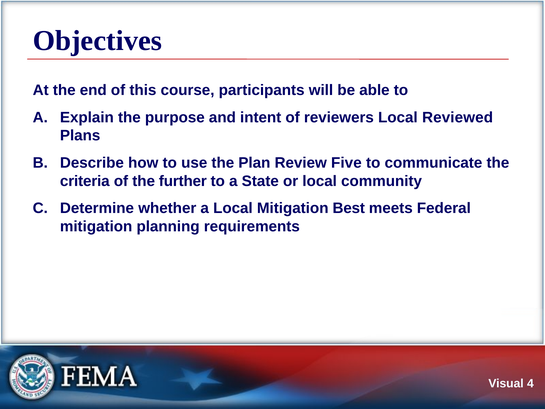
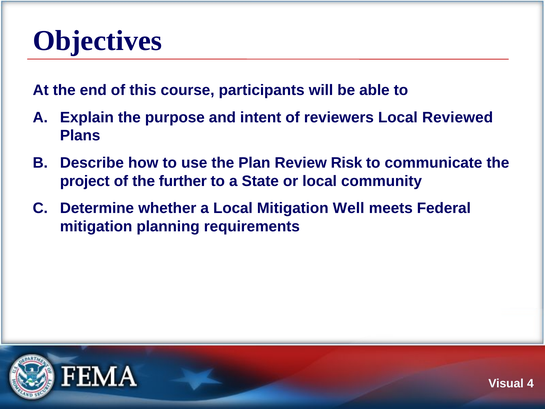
Five: Five -> Risk
criteria: criteria -> project
Best: Best -> Well
